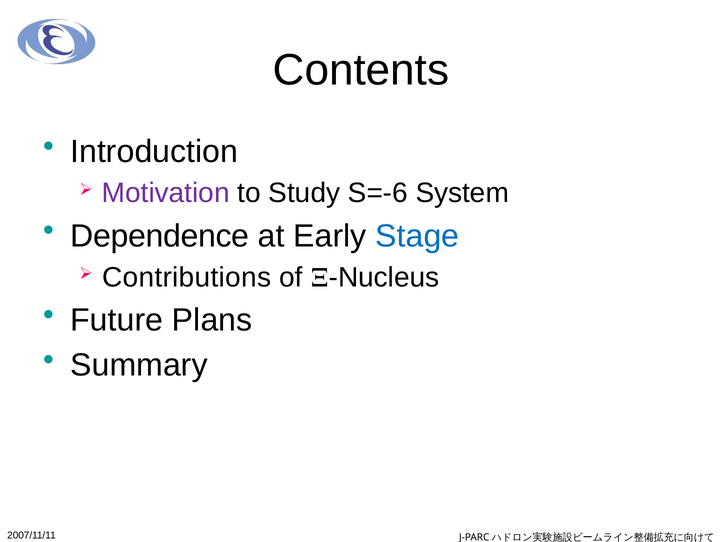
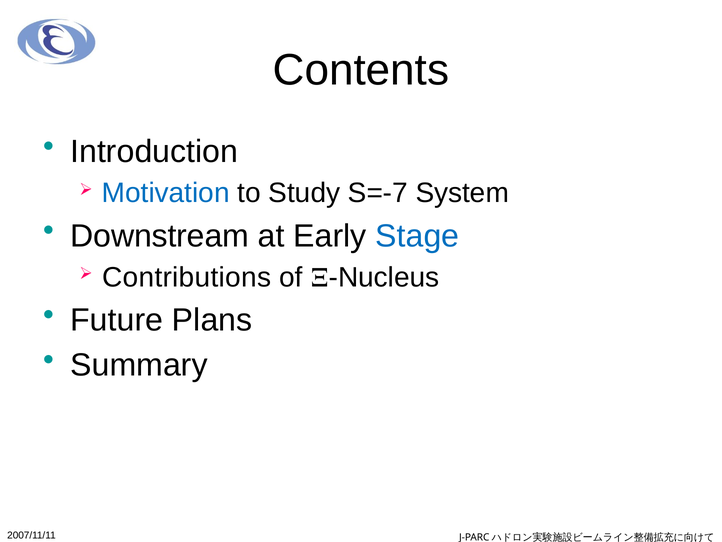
Motivation colour: purple -> blue
S=-6: S=-6 -> S=-7
Dependence: Dependence -> Downstream
